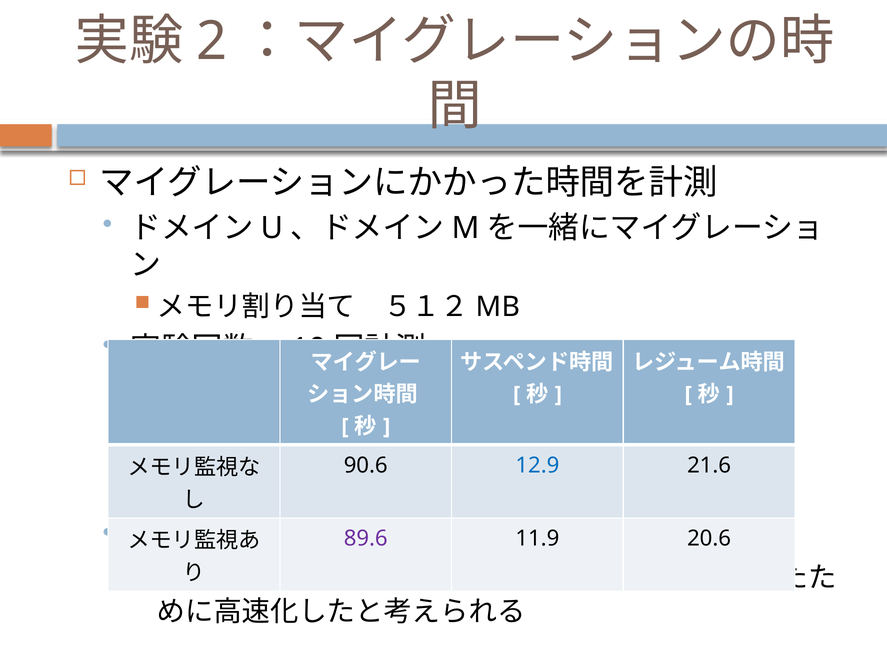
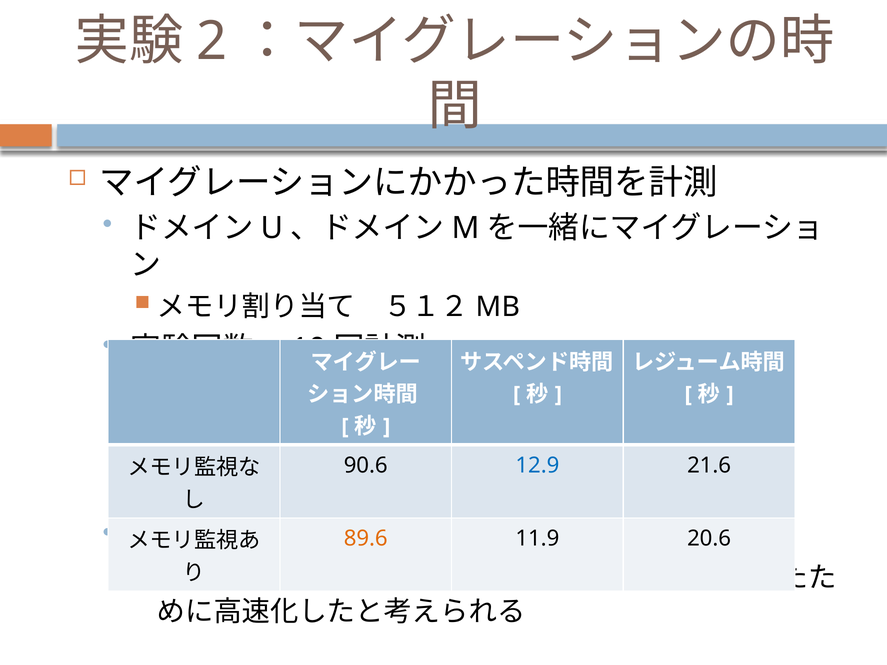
89.6 colour: purple -> orange
